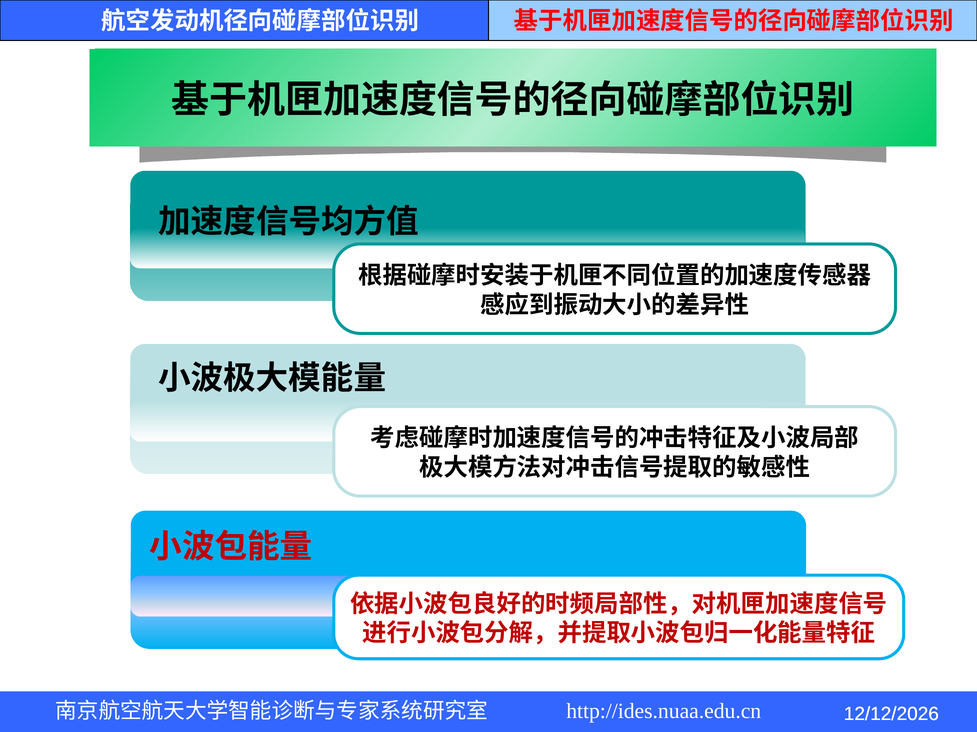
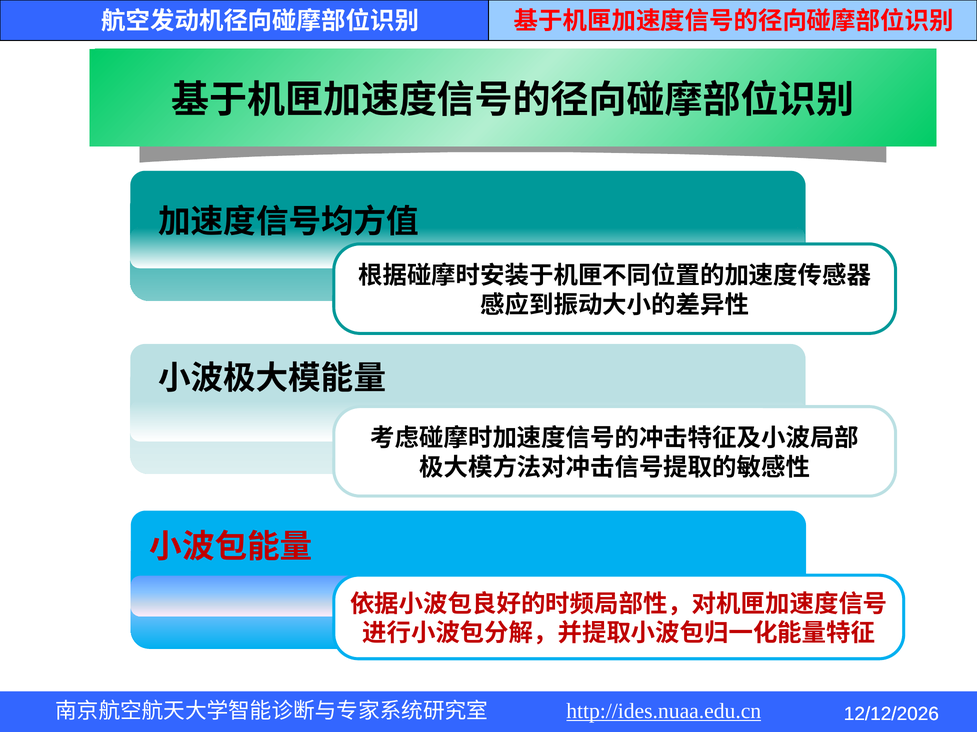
http://ides.nuaa.edu.cn underline: none -> present
